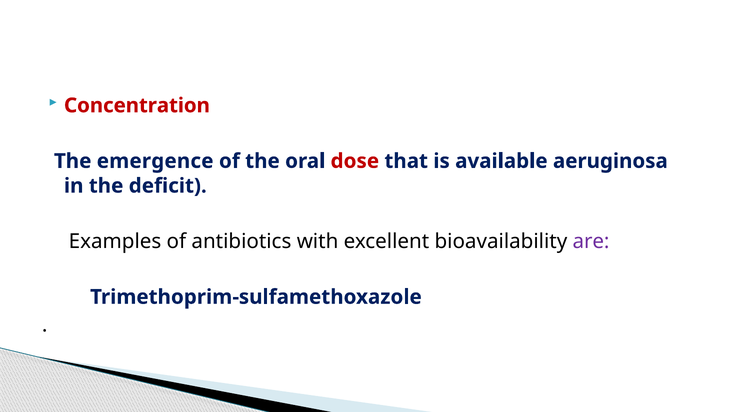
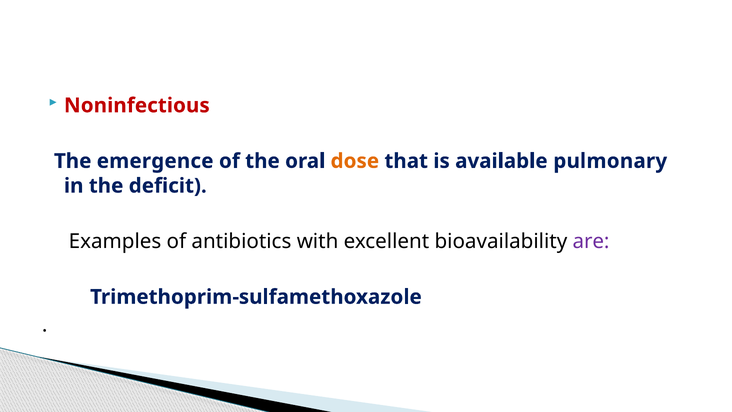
Concentration: Concentration -> Noninfectious
dose colour: red -> orange
aeruginosa: aeruginosa -> pulmonary
